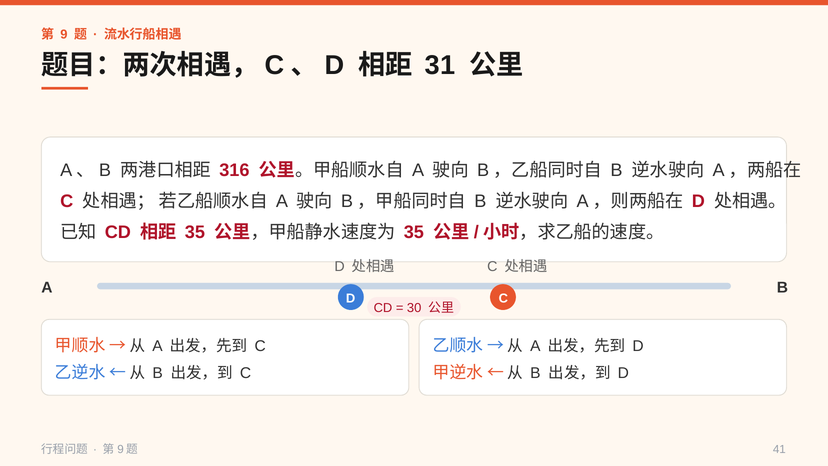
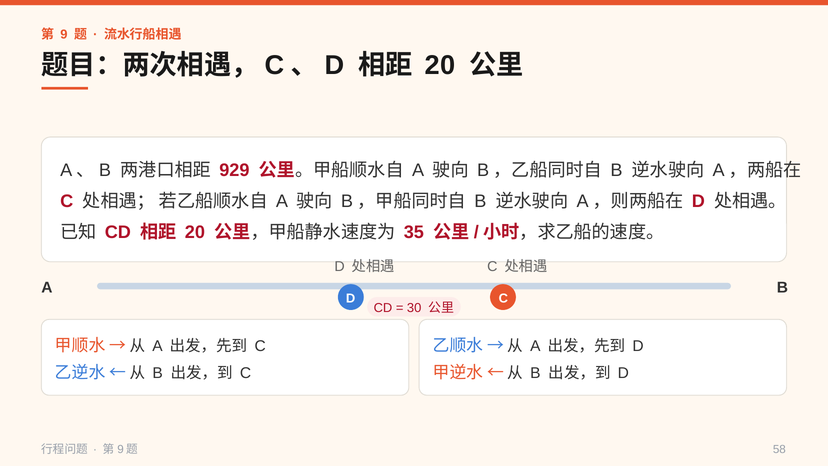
31 at (440, 65): 31 -> 20
316: 316 -> 929
35 at (195, 232): 35 -> 20
41: 41 -> 58
